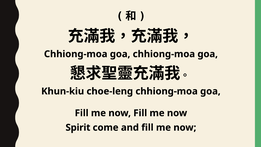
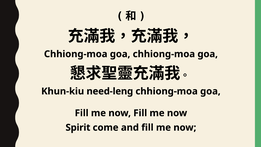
choe-leng: choe-leng -> need-leng
